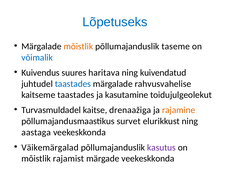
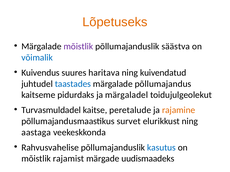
Lõpetuseks colour: blue -> orange
mõistlik at (78, 47) colour: orange -> purple
taseme: taseme -> säästva
rahvusvahelise: rahvusvahelise -> põllumajandus
kaitseme taastades: taastades -> pidurdaks
kasutamine: kasutamine -> märgaladel
drenaažiga: drenaažiga -> peretalude
Väikemärgalad: Väikemärgalad -> Rahvusvahelise
kasutus colour: purple -> blue
märgade veekeskkonda: veekeskkonda -> uudismaadeks
